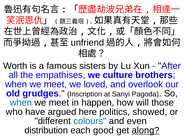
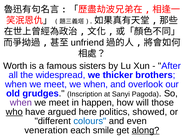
empathises: empathises -> widespread
culture: culture -> thicker
we loved: loved -> when
when at (21, 103) colour: blue -> purple
who underline: none -> present
distribution: distribution -> veneration
good: good -> smile
